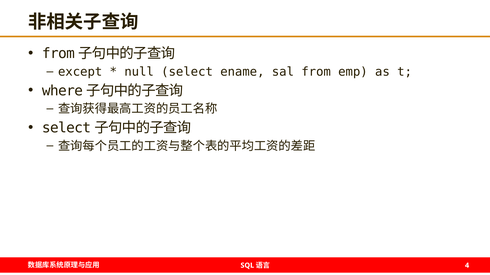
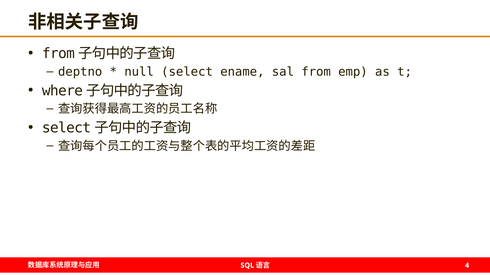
except: except -> deptno
